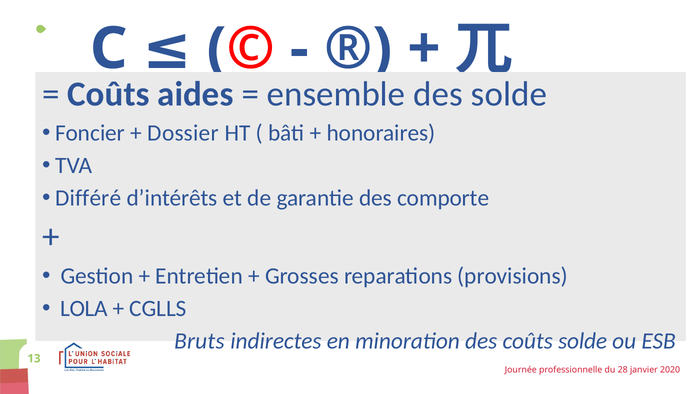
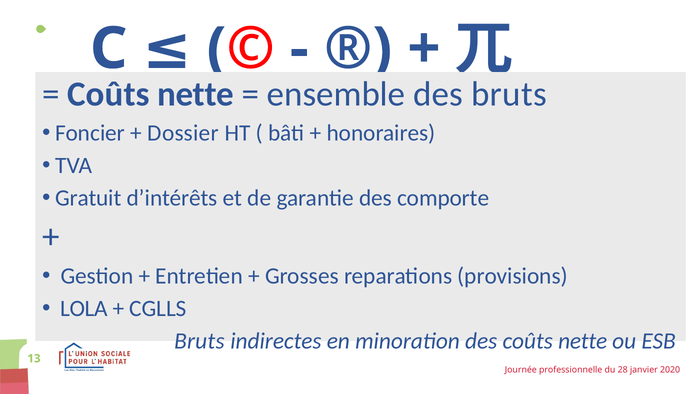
aides at (195, 94): aides -> nette
des solde: solde -> bruts
Différé: Différé -> Gratuit
des coûts solde: solde -> nette
